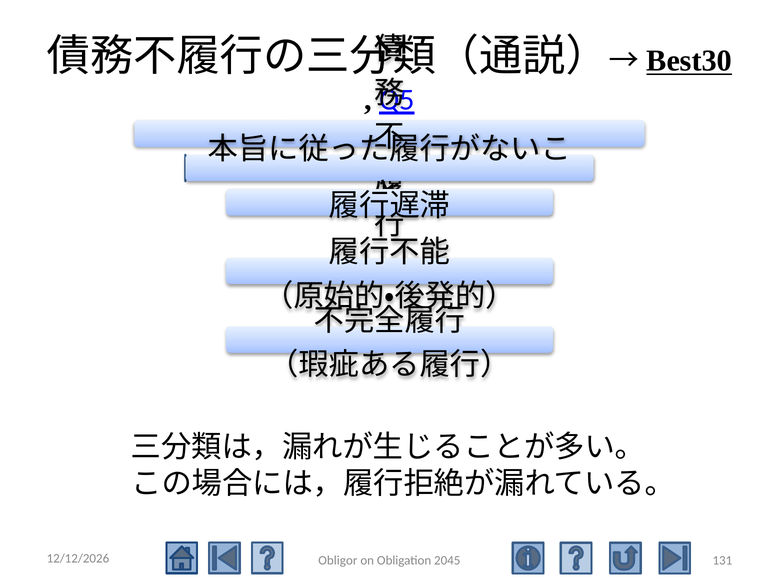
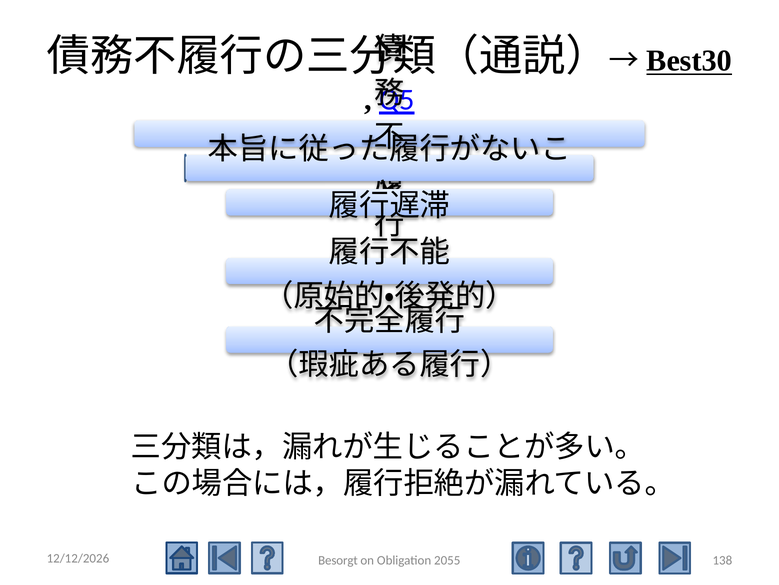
131: 131 -> 138
Obligor: Obligor -> Besorgt
2045: 2045 -> 2055
